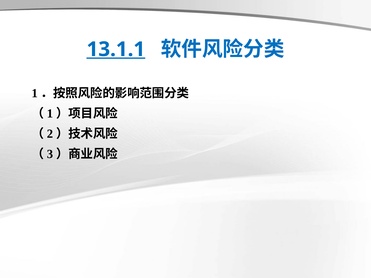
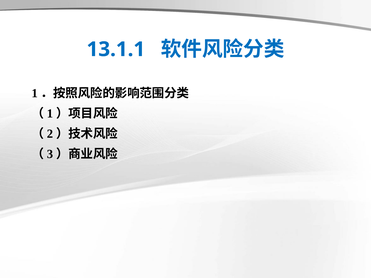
13.1.1 underline: present -> none
